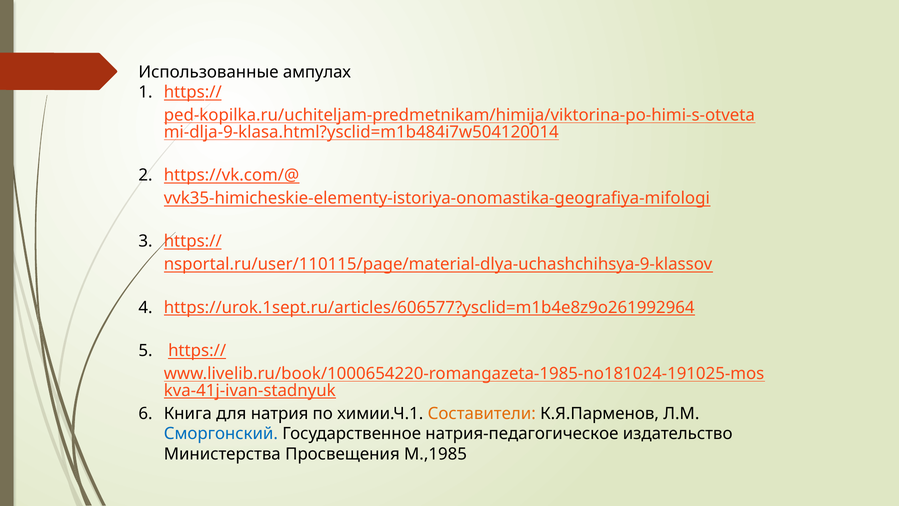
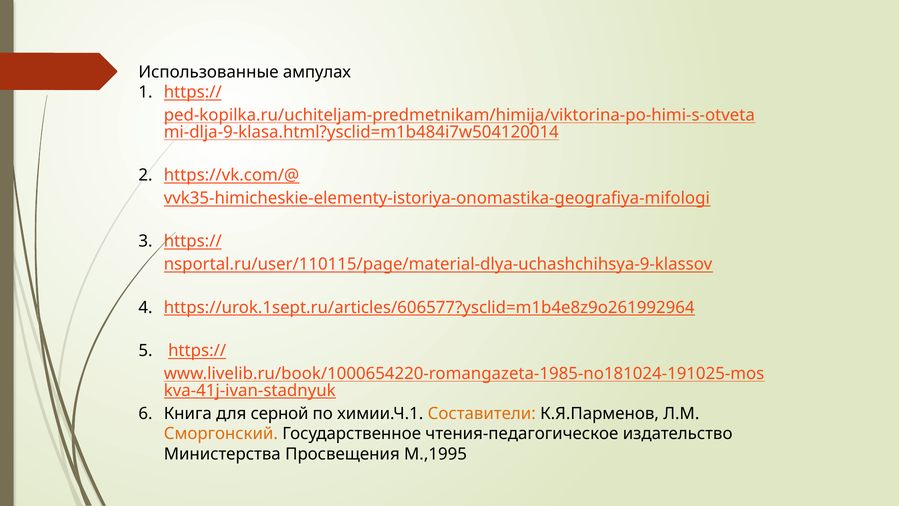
натрия: натрия -> серной
Сморгонский colour: blue -> orange
натрия-педагогическое: натрия-педагогическое -> чтения-педагогическое
М.,1985: М.,1985 -> М.,1995
